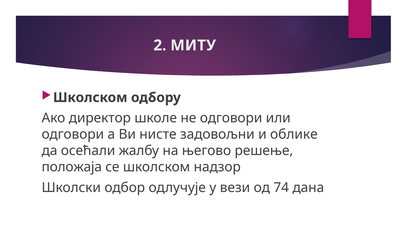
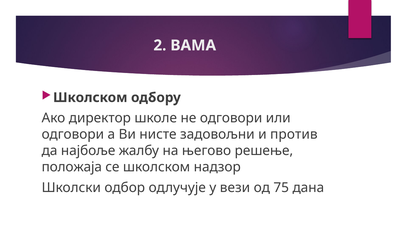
МИТУ: МИТУ -> ВАМА
облике: облике -> против
осећали: осећали -> најбоље
74: 74 -> 75
